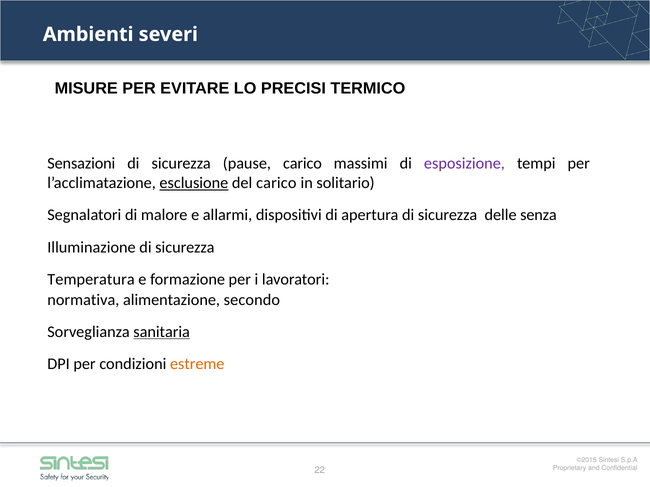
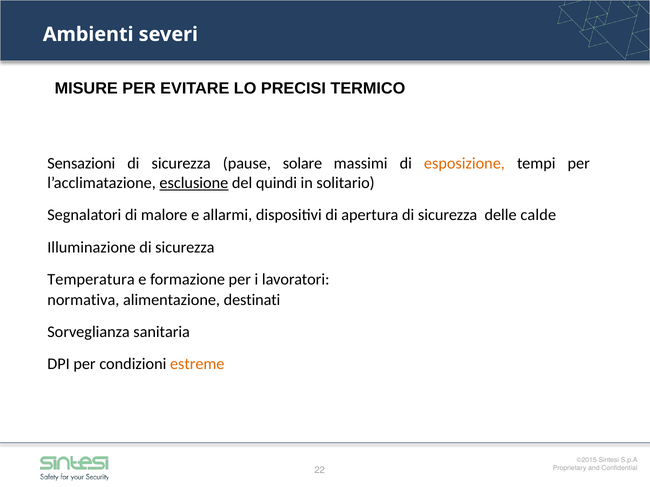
pause carico: carico -> solare
esposizione colour: purple -> orange
del carico: carico -> quindi
senza: senza -> calde
secondo: secondo -> destinati
sanitaria underline: present -> none
